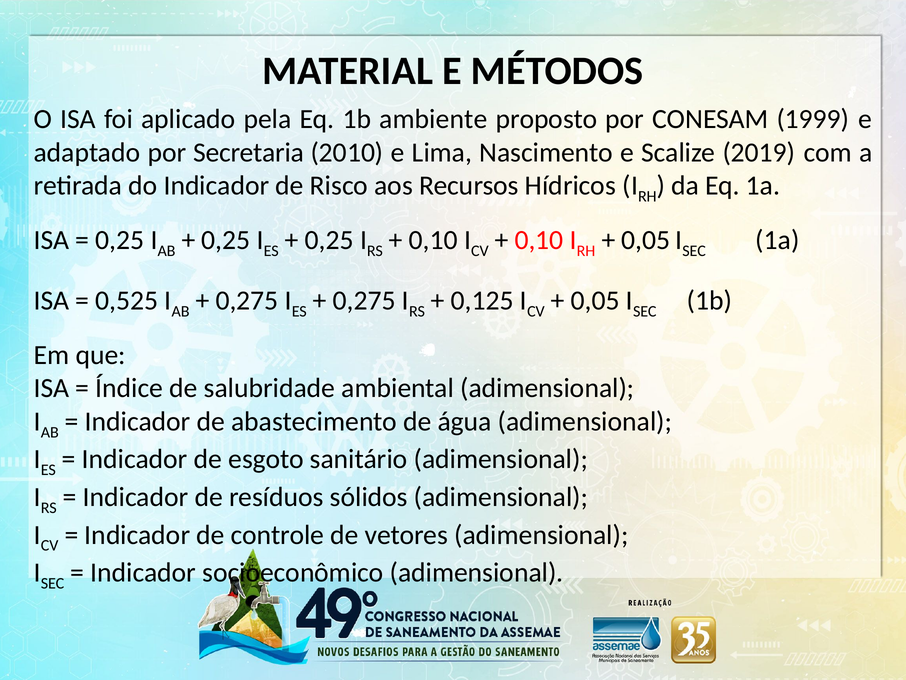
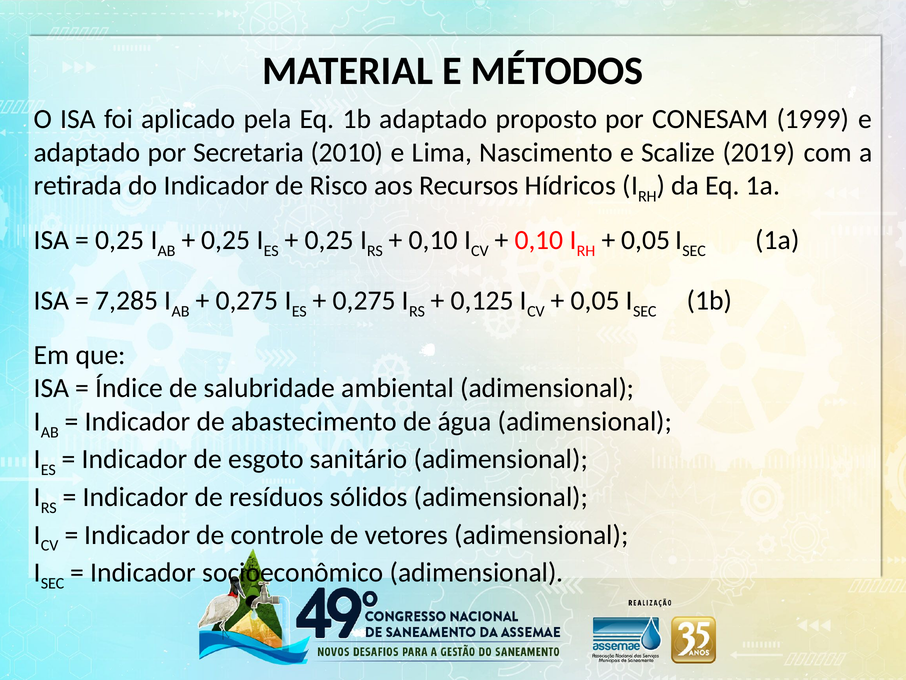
1b ambiente: ambiente -> adaptado
0,525: 0,525 -> 7,285
